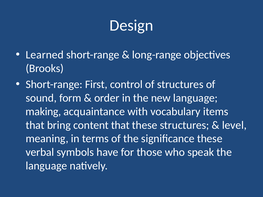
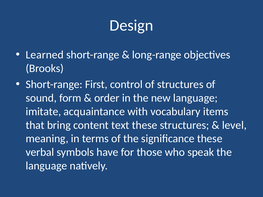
making: making -> imitate
content that: that -> text
